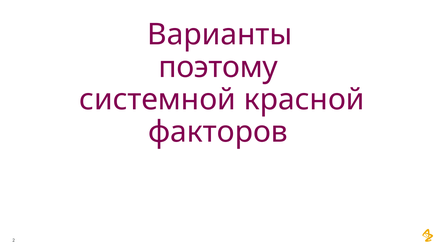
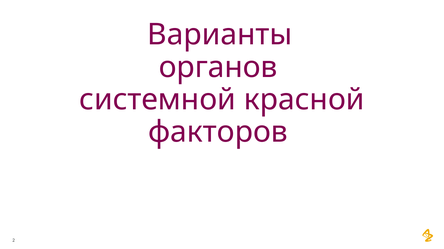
поэтому: поэтому -> органов
